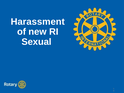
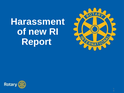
Sexual: Sexual -> Report
